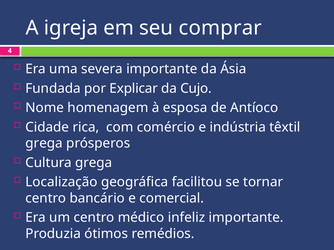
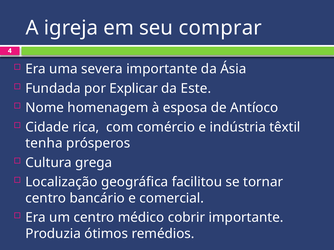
Cujo: Cujo -> Este
grega at (44, 144): grega -> tenha
infeliz: infeliz -> cobrir
